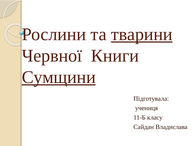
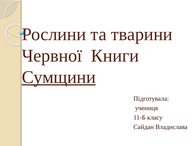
тварини underline: present -> none
